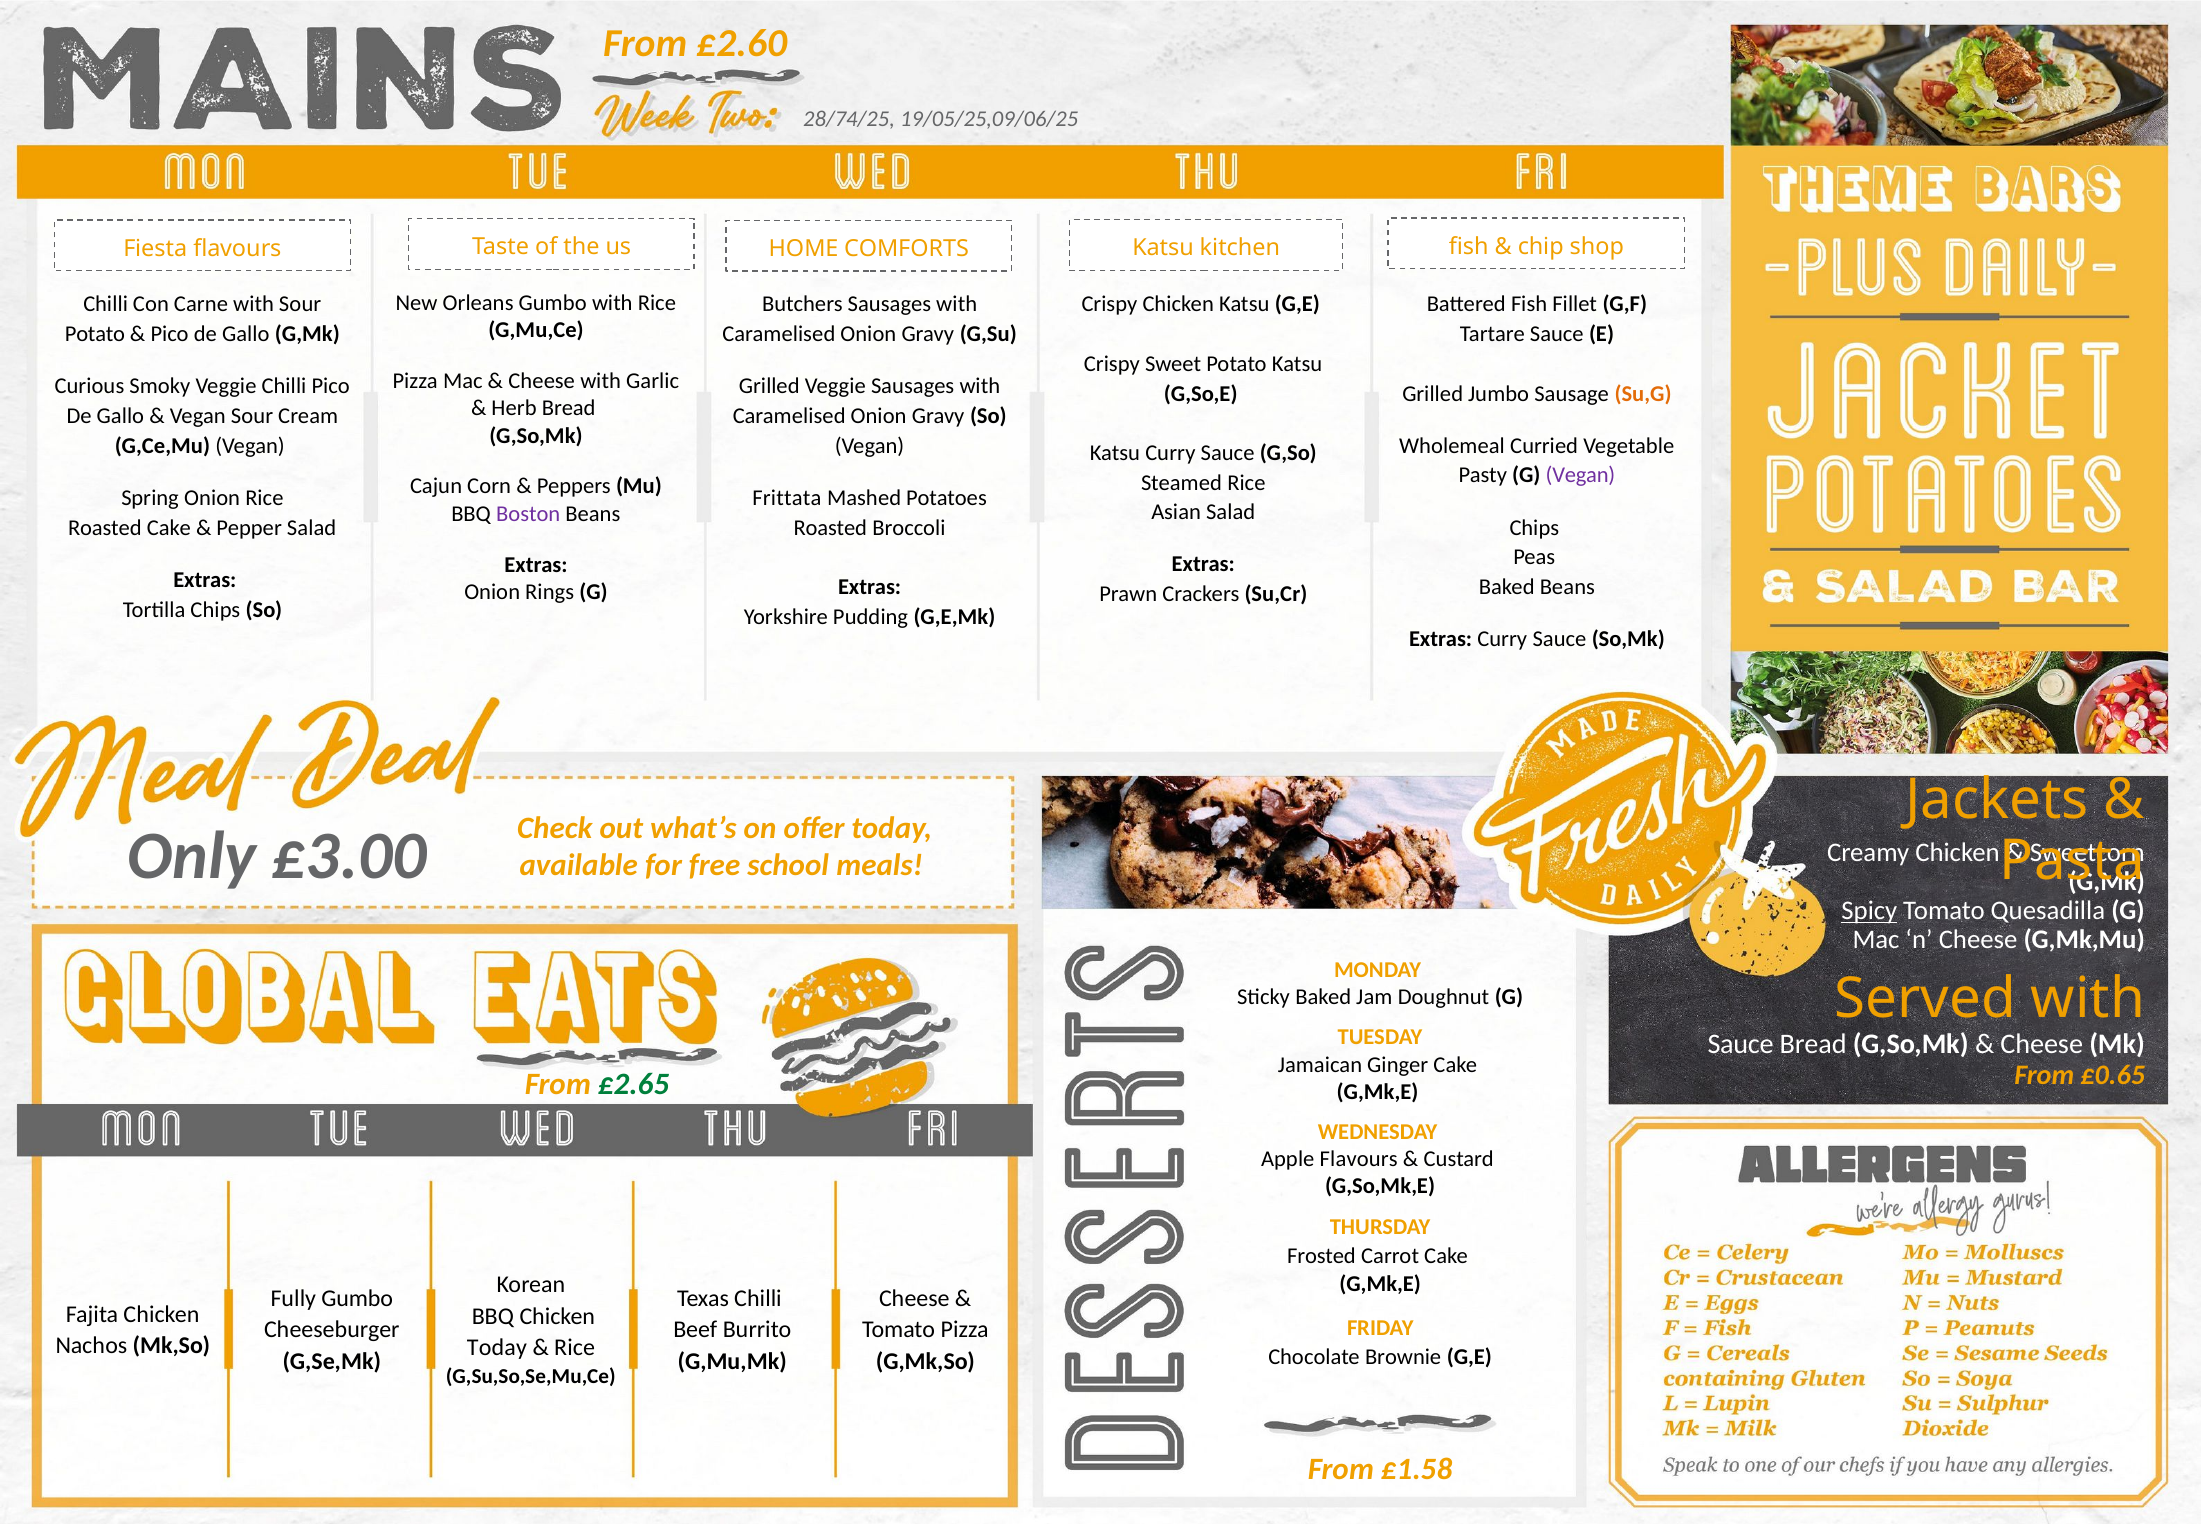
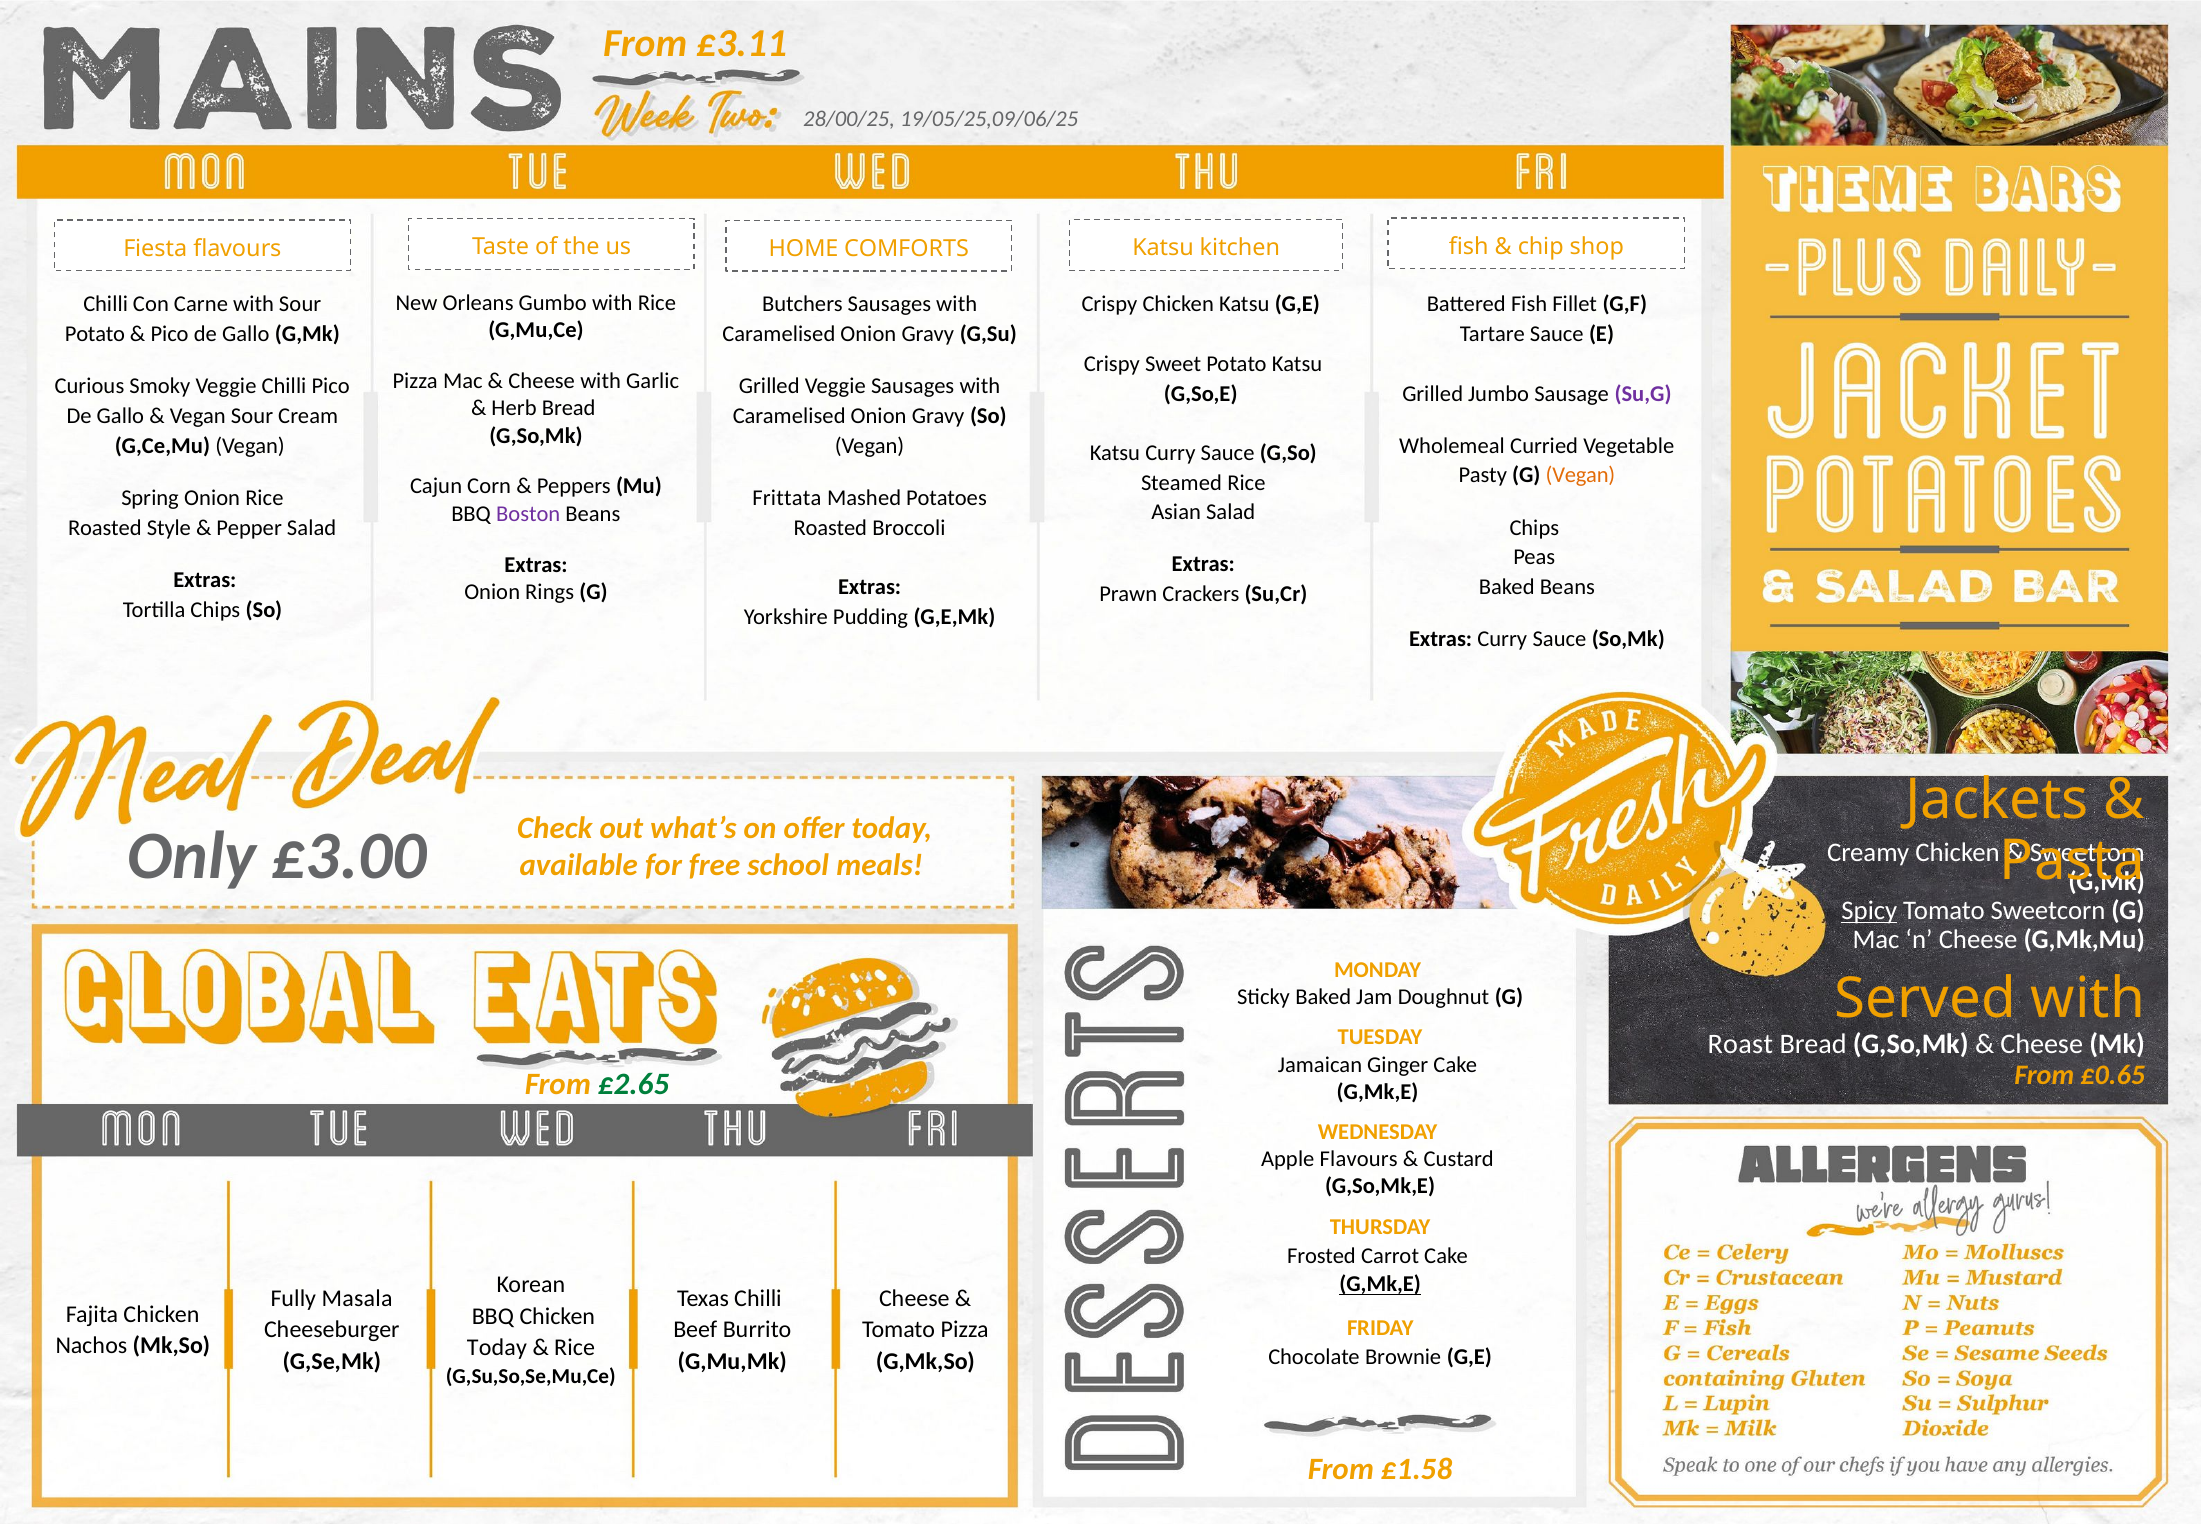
£2.60: £2.60 -> £3.11
28/74/25: 28/74/25 -> 28/00/25
Su,G colour: orange -> purple
Vegan at (1580, 475) colour: purple -> orange
Roasted Cake: Cake -> Style
Tomato Quesadilla: Quesadilla -> Sweetcorn
Sauce at (1741, 1044): Sauce -> Roast
G,Mk,E at (1380, 1284) underline: none -> present
Fully Gumbo: Gumbo -> Masala
